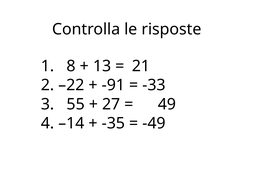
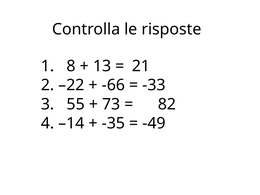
-91: -91 -> -66
27: 27 -> 73
49: 49 -> 82
